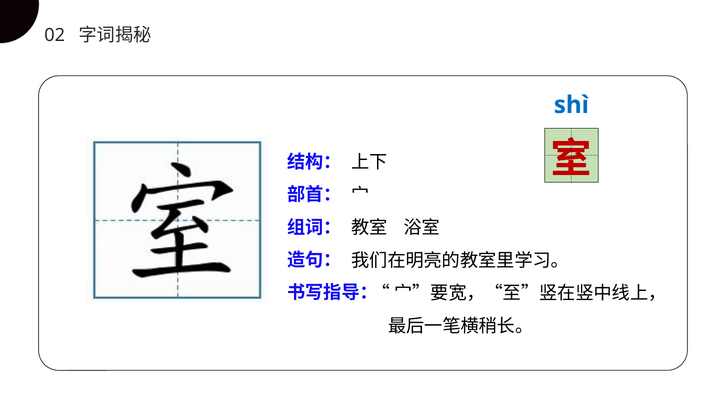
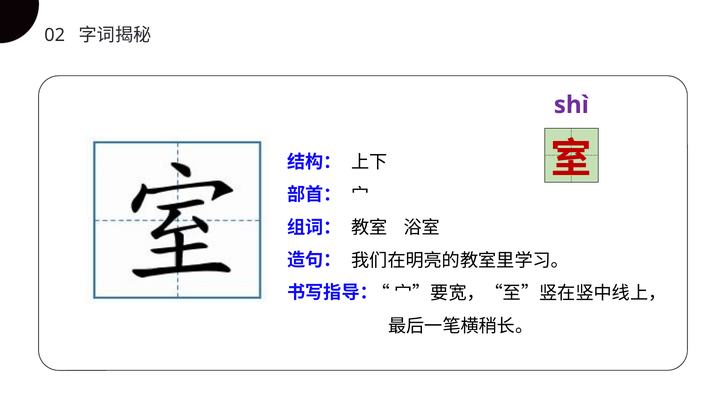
shì colour: blue -> purple
